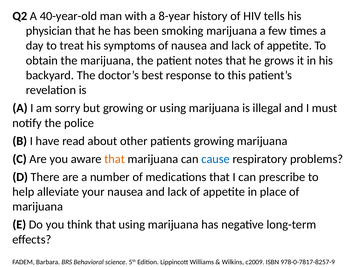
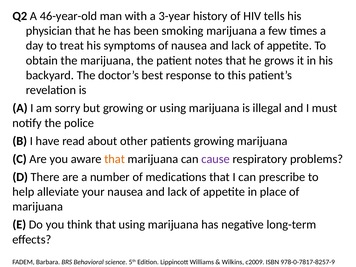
40-year-old: 40-year-old -> 46-year-old
8-year: 8-year -> 3-year
cause colour: blue -> purple
